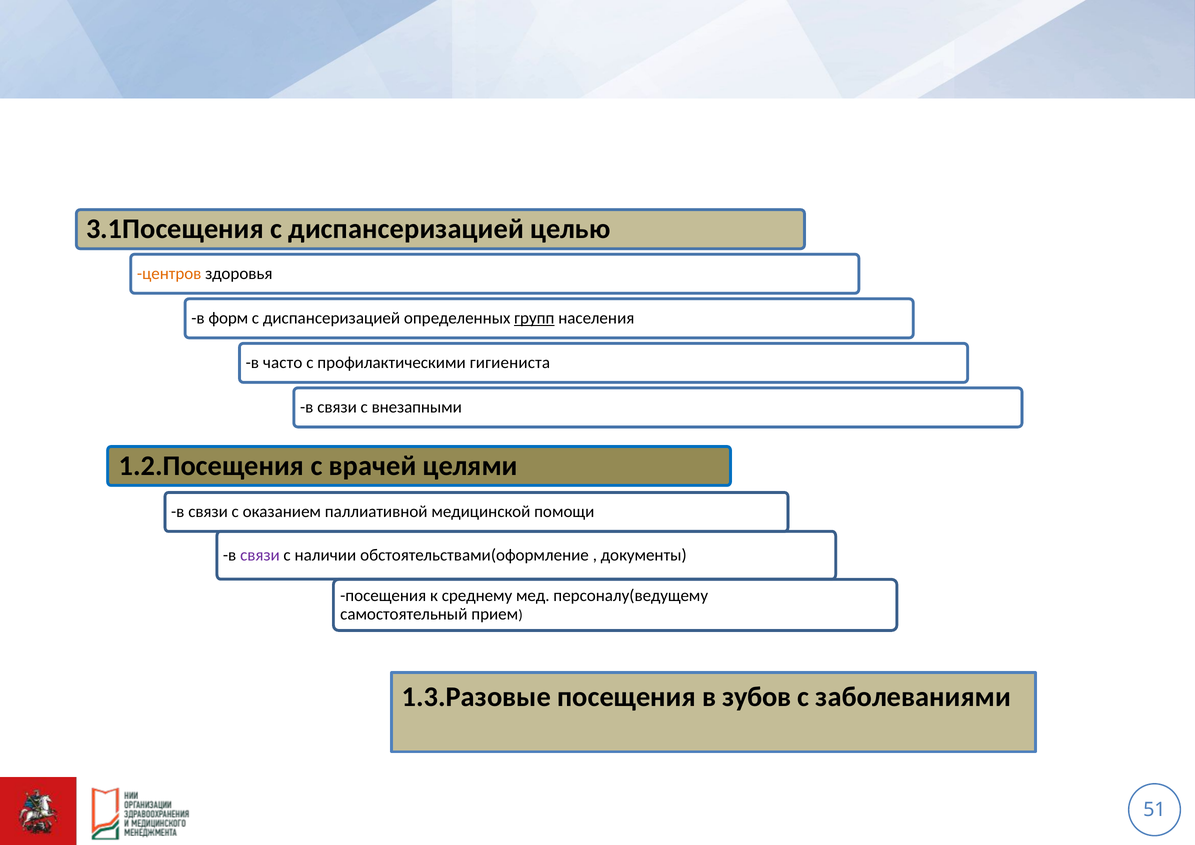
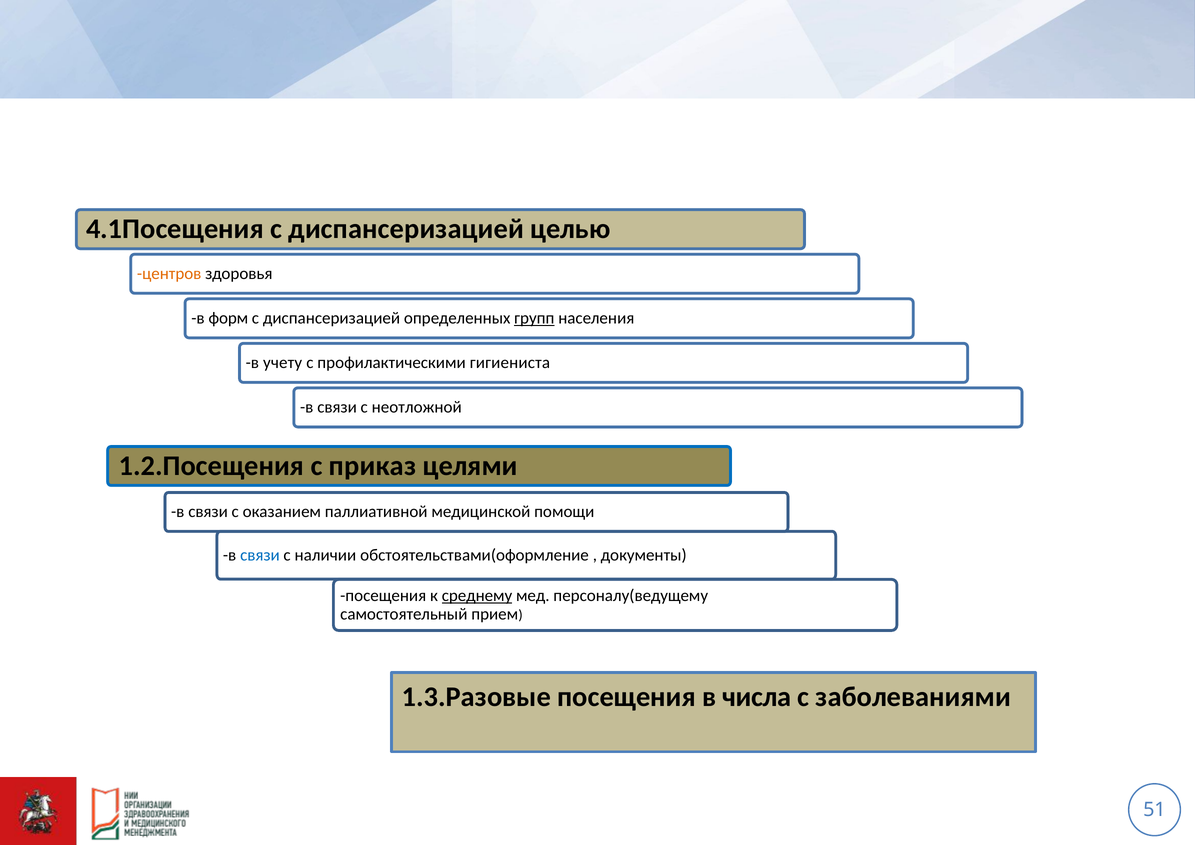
3.1Посещения: 3.1Посещения -> 4.1Посещения
часто: часто -> учету
внезапными: внезапными -> неотложной
врачей: врачей -> приказ
связи at (260, 555) colour: purple -> blue
среднему underline: none -> present
зубов: зубов -> числа
